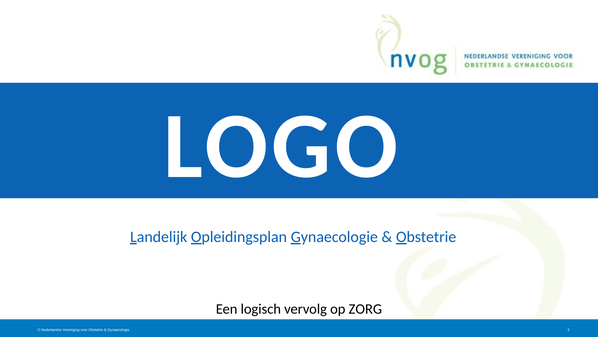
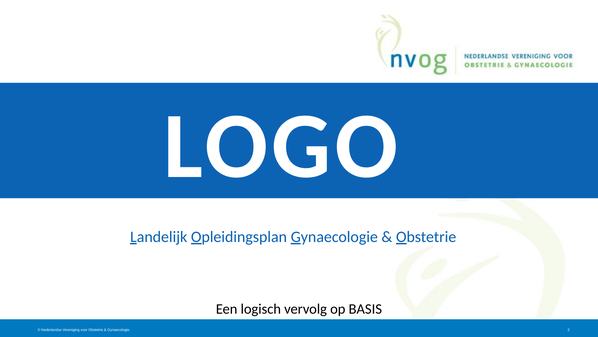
ZORG: ZORG -> BASIS
